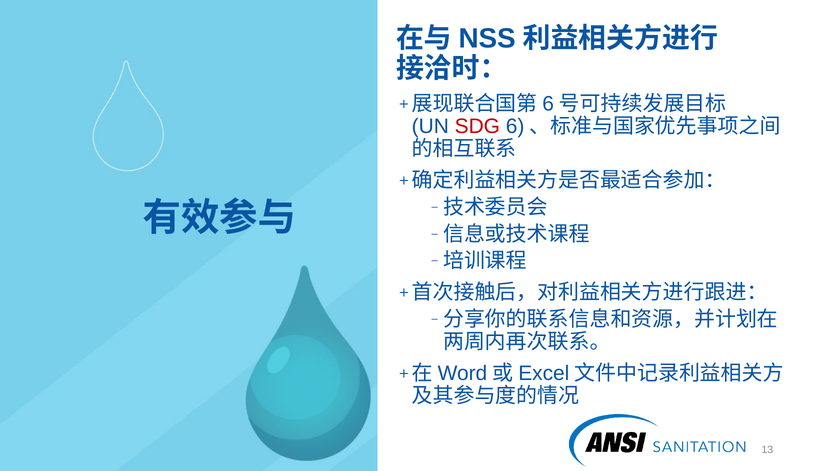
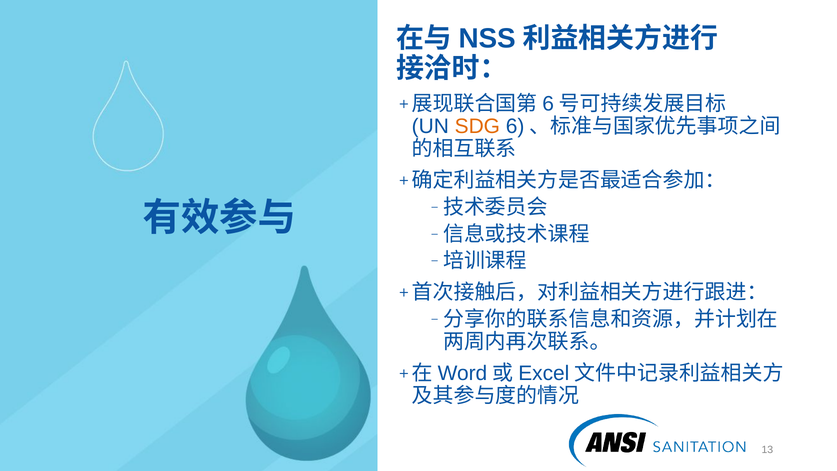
SDG colour: red -> orange
